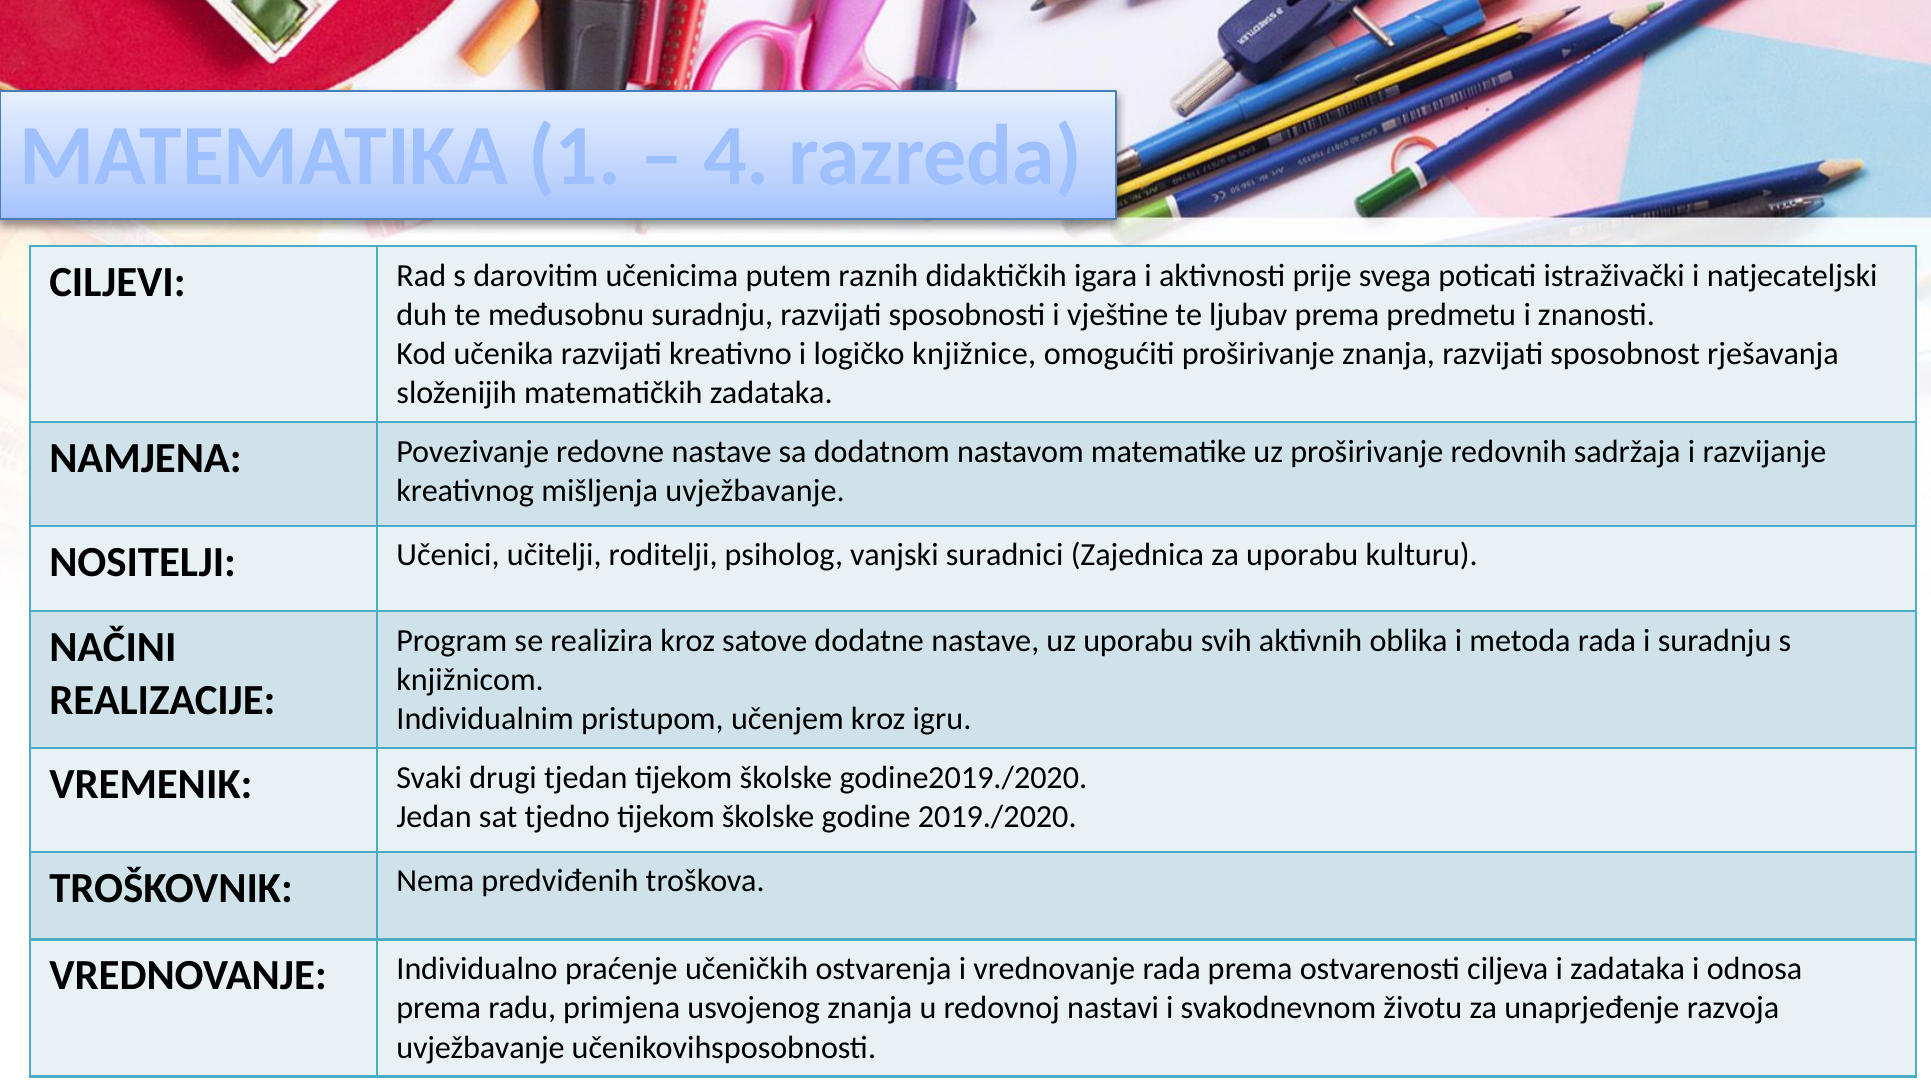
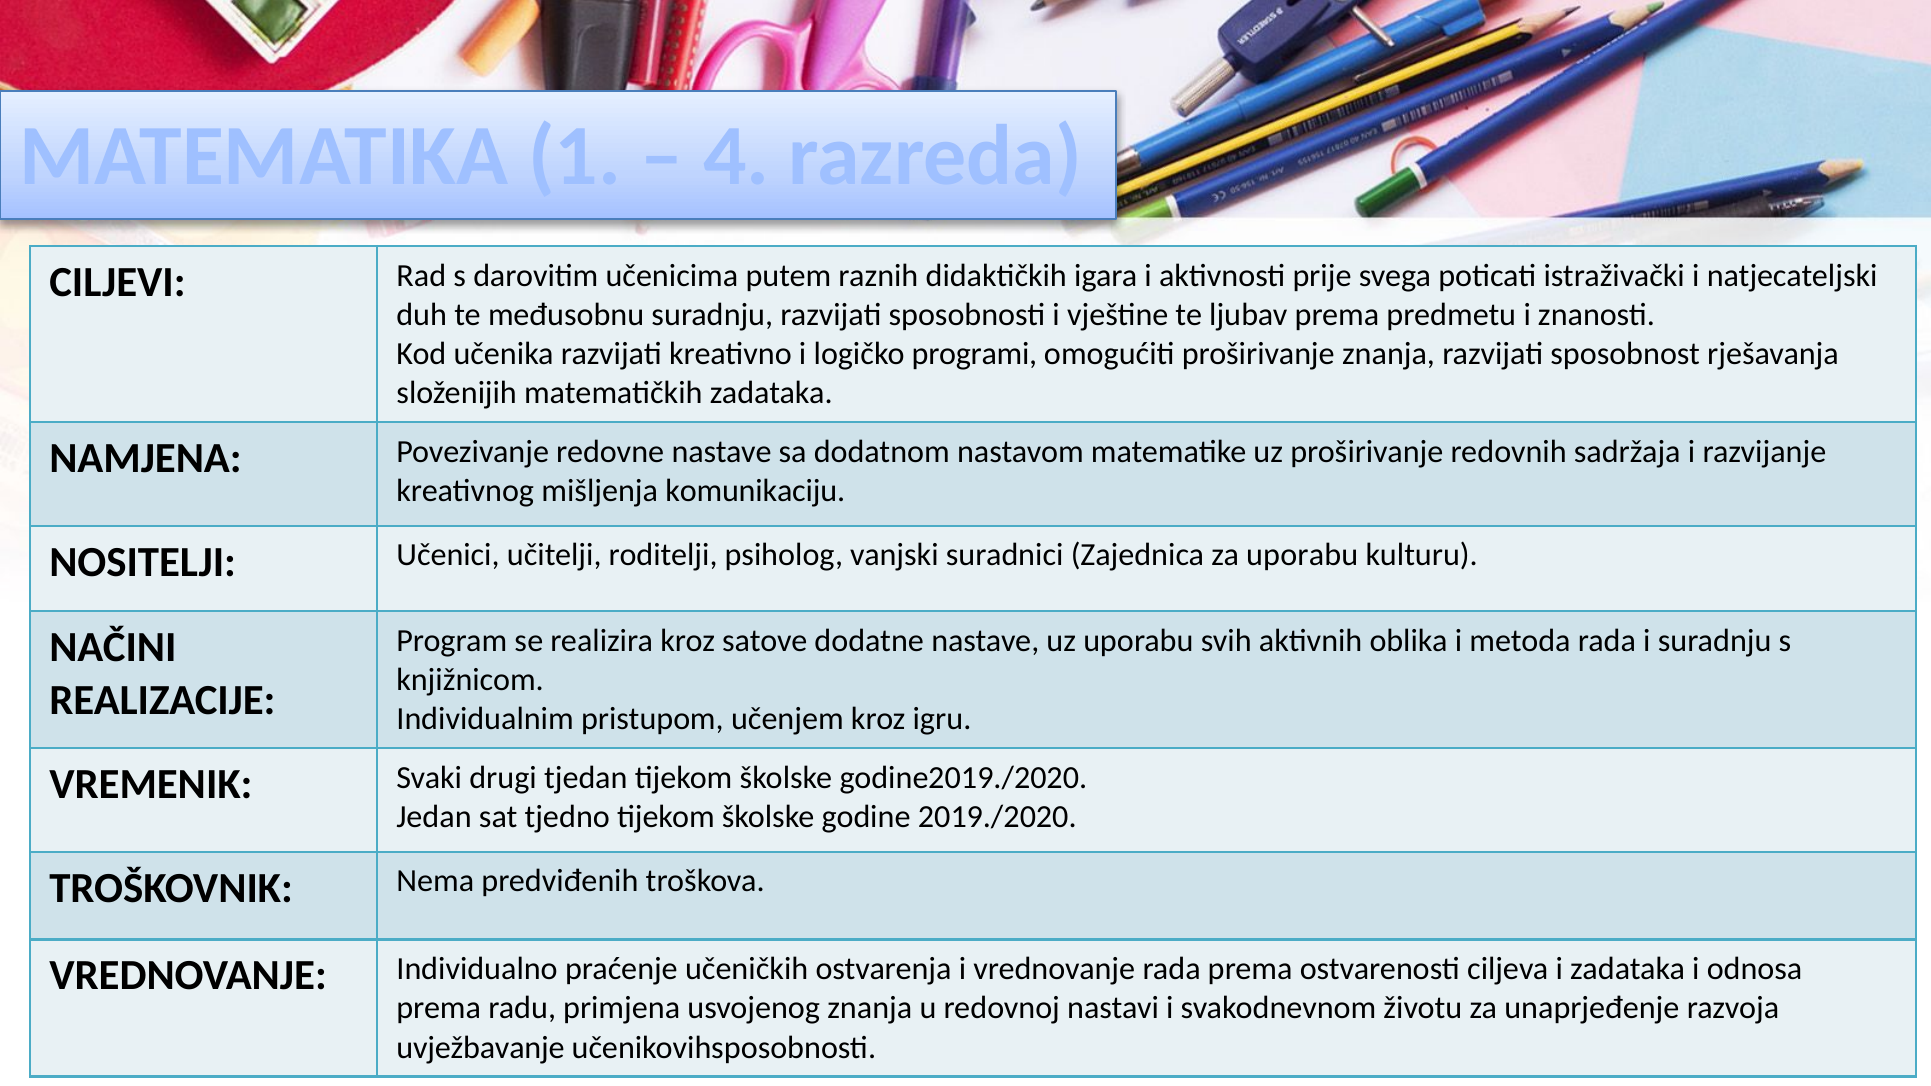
knjižnice: knjižnice -> programi
mišljenja uvježbavanje: uvježbavanje -> komunikaciju
